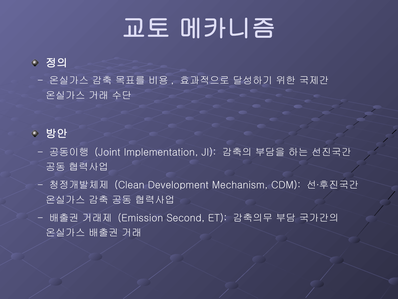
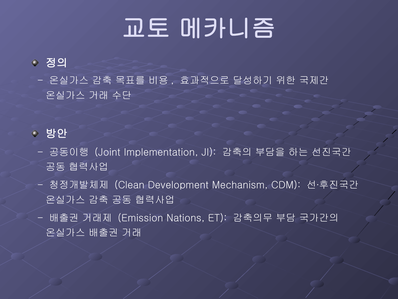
Second: Second -> Nations
